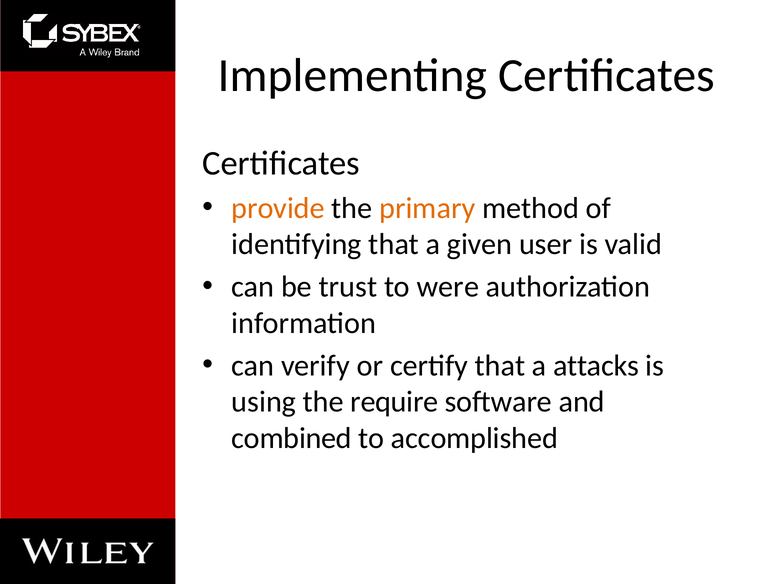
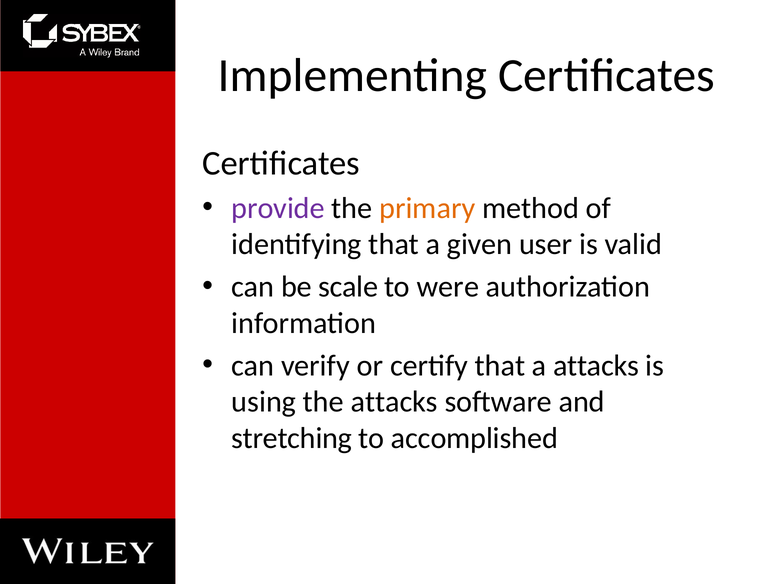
provide colour: orange -> purple
trust: trust -> scale
the require: require -> attacks
combined: combined -> stretching
